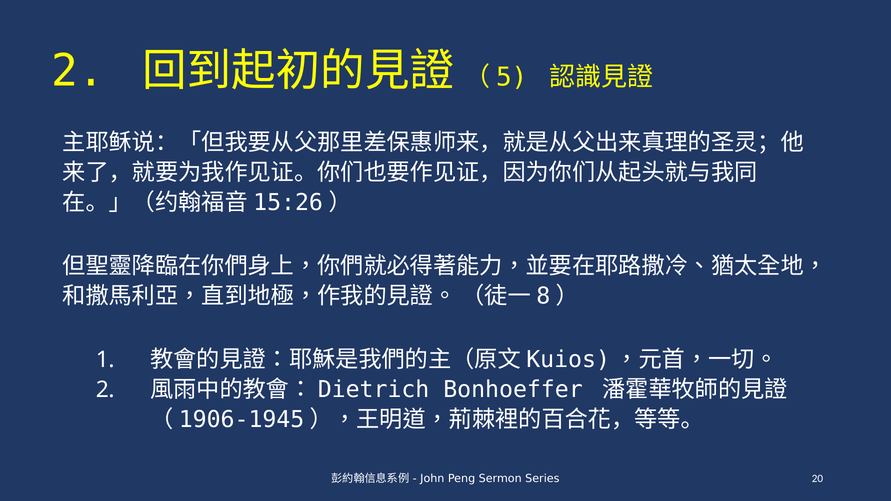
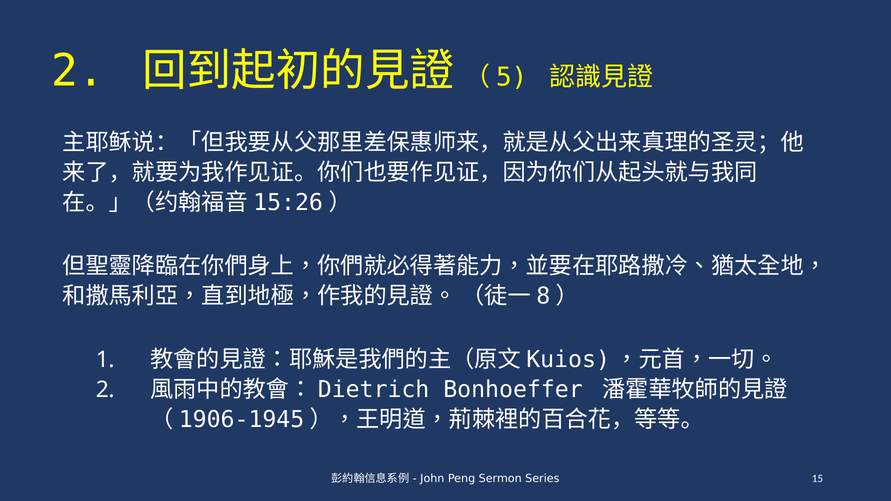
20: 20 -> 15
